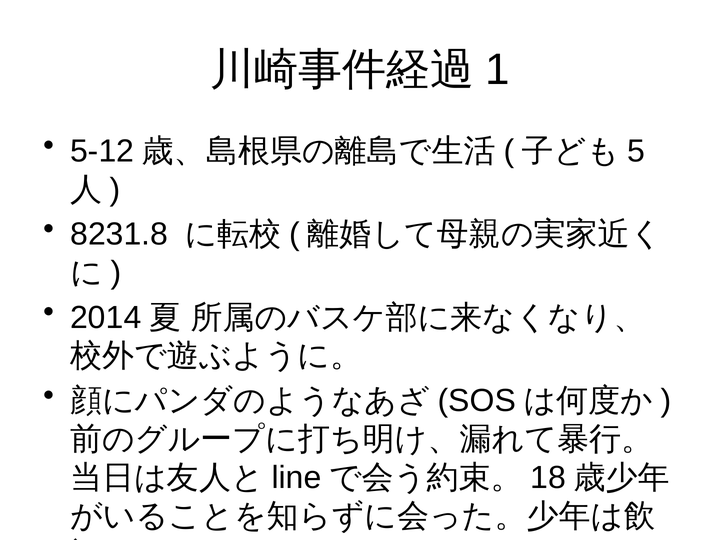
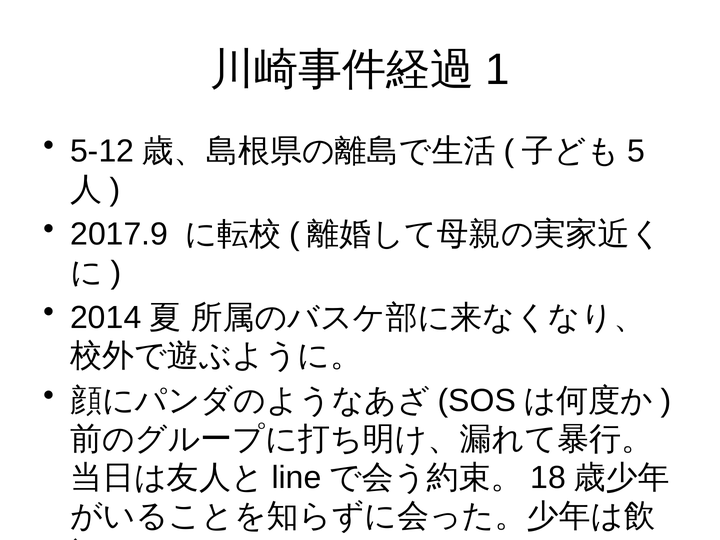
8231.8: 8231.8 -> 2017.9
